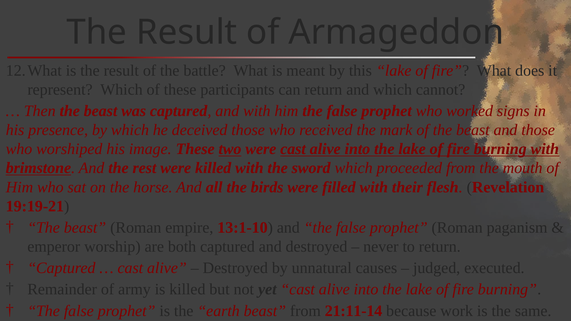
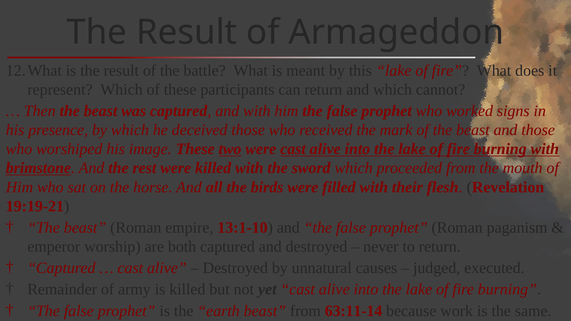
21:11-14: 21:11-14 -> 63:11-14
